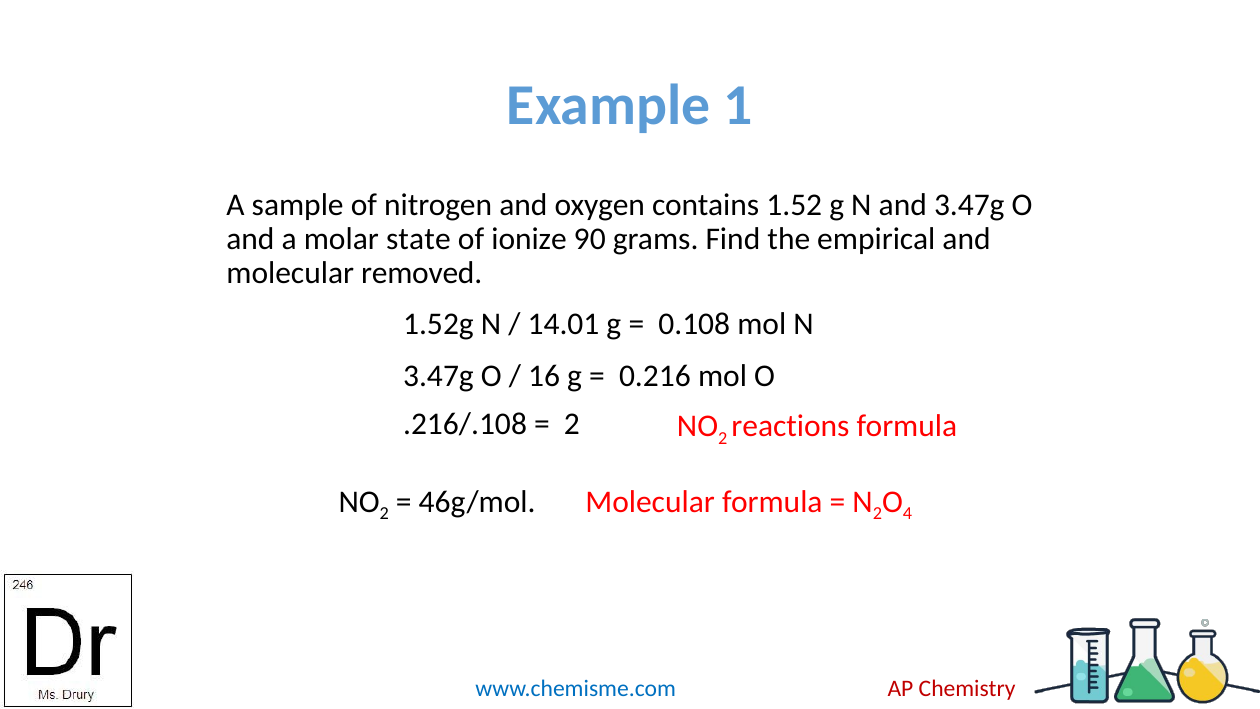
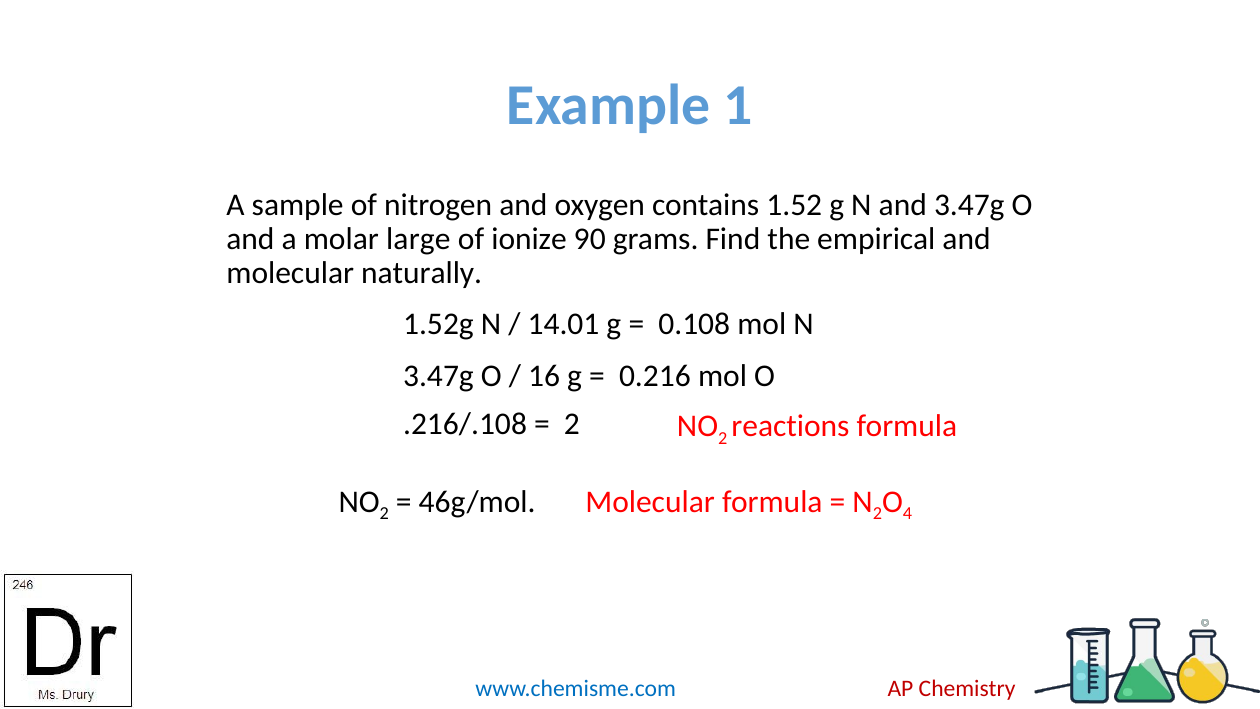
state: state -> large
removed: removed -> naturally
